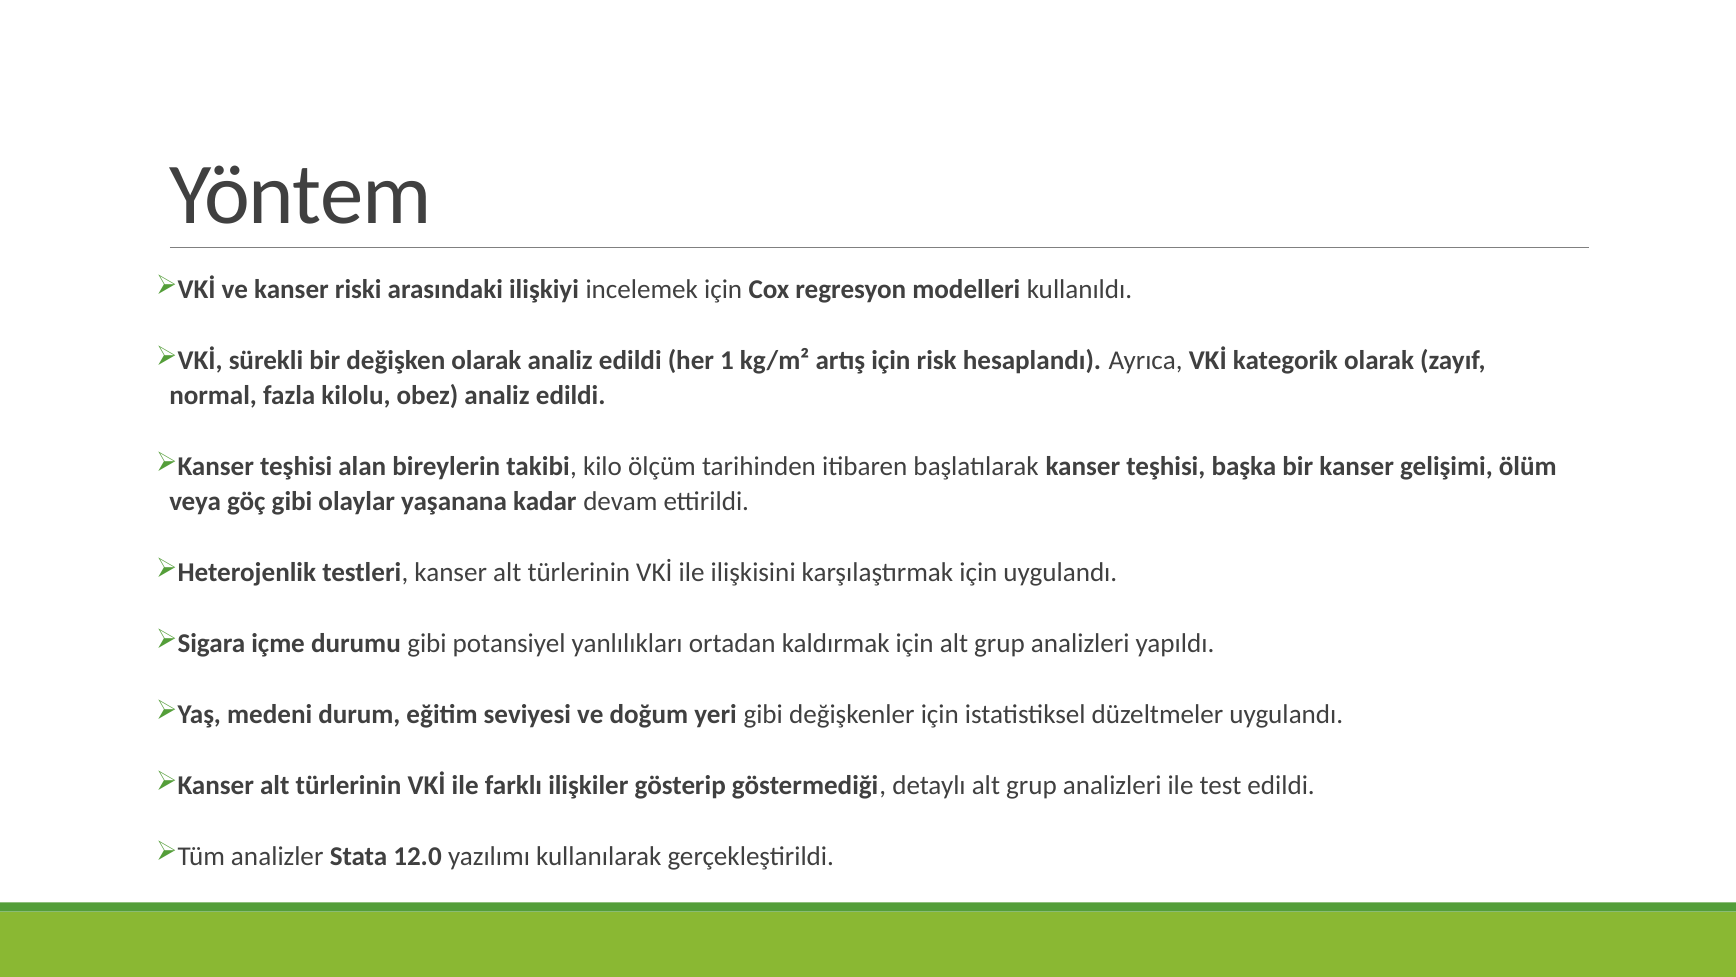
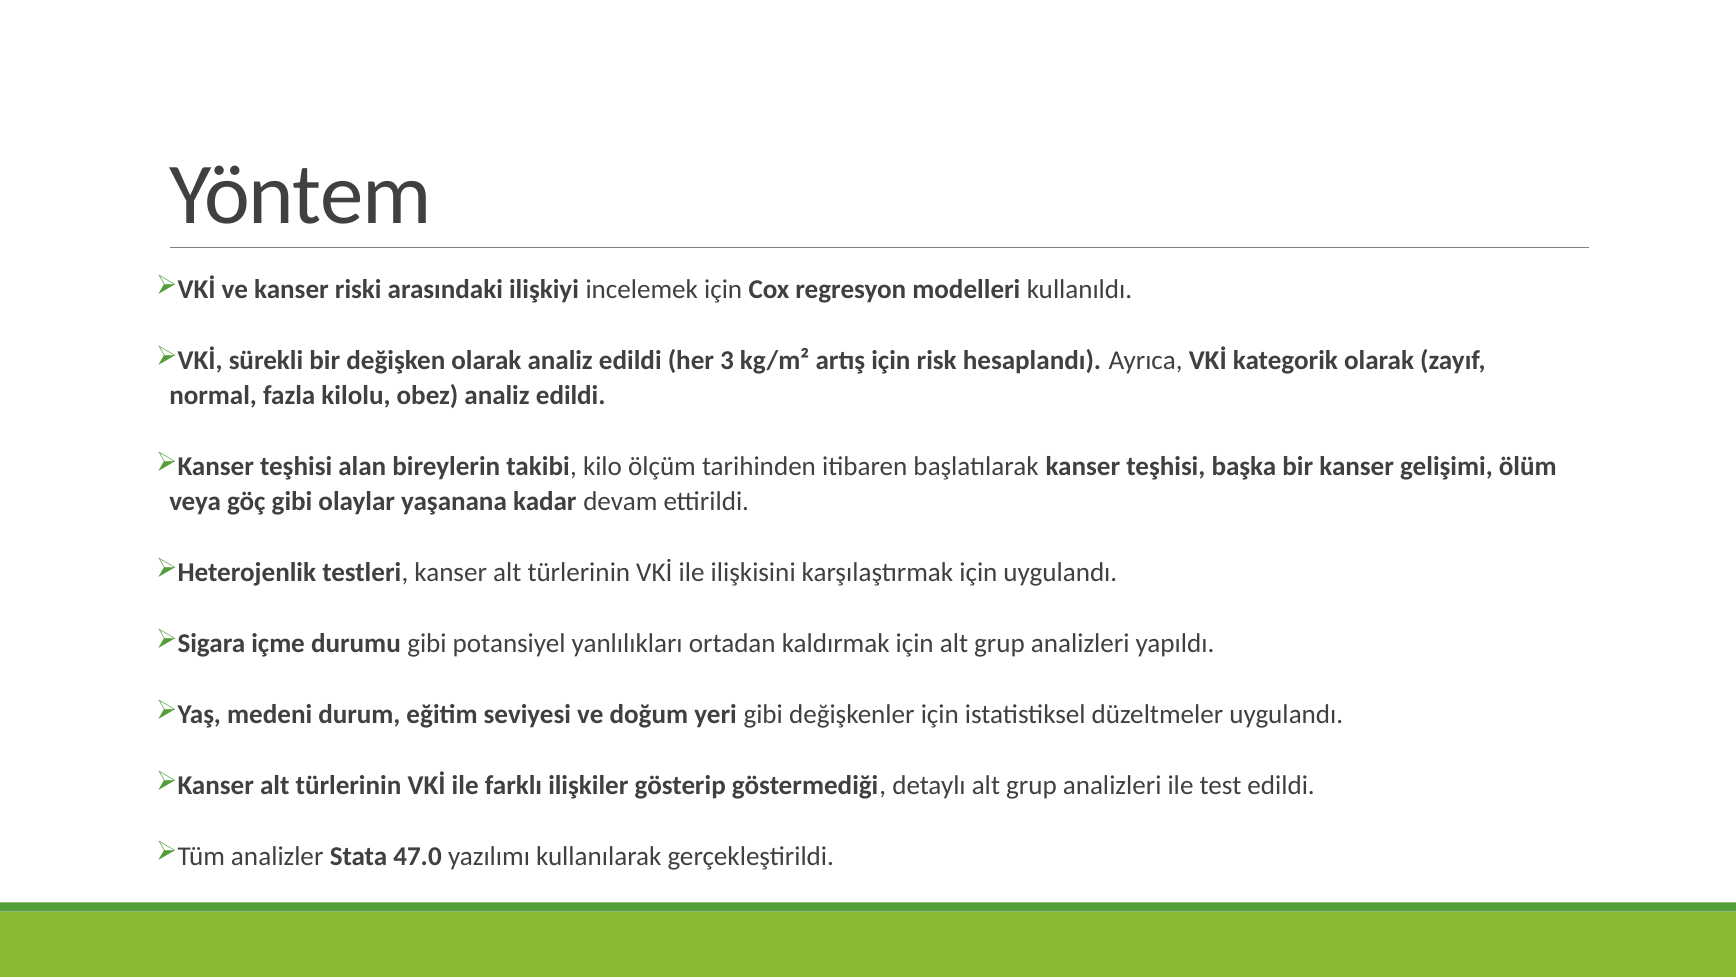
1: 1 -> 3
12.0: 12.0 -> 47.0
